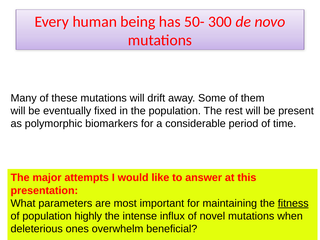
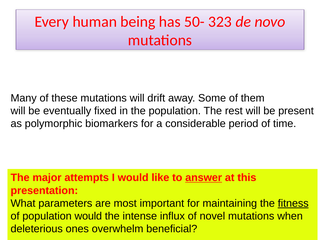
300: 300 -> 323
answer underline: none -> present
population highly: highly -> would
